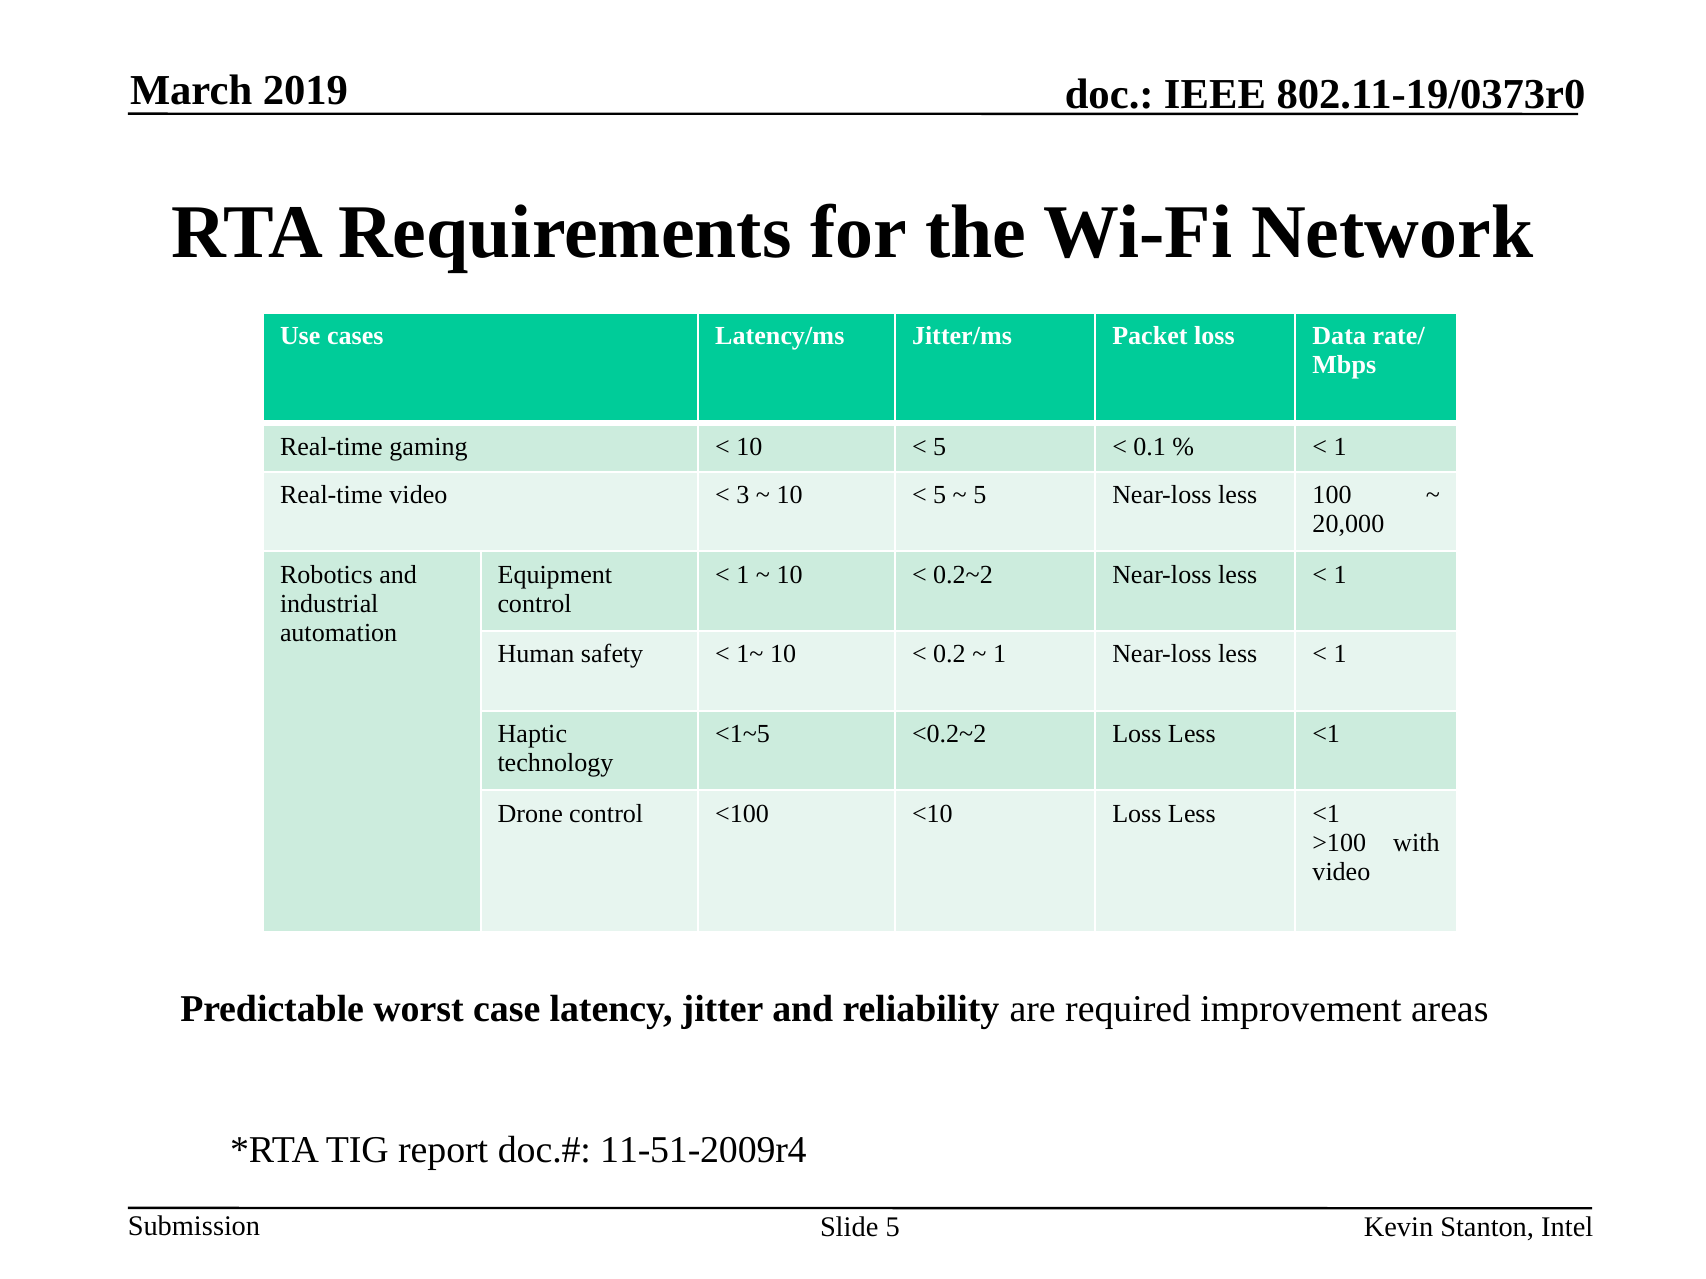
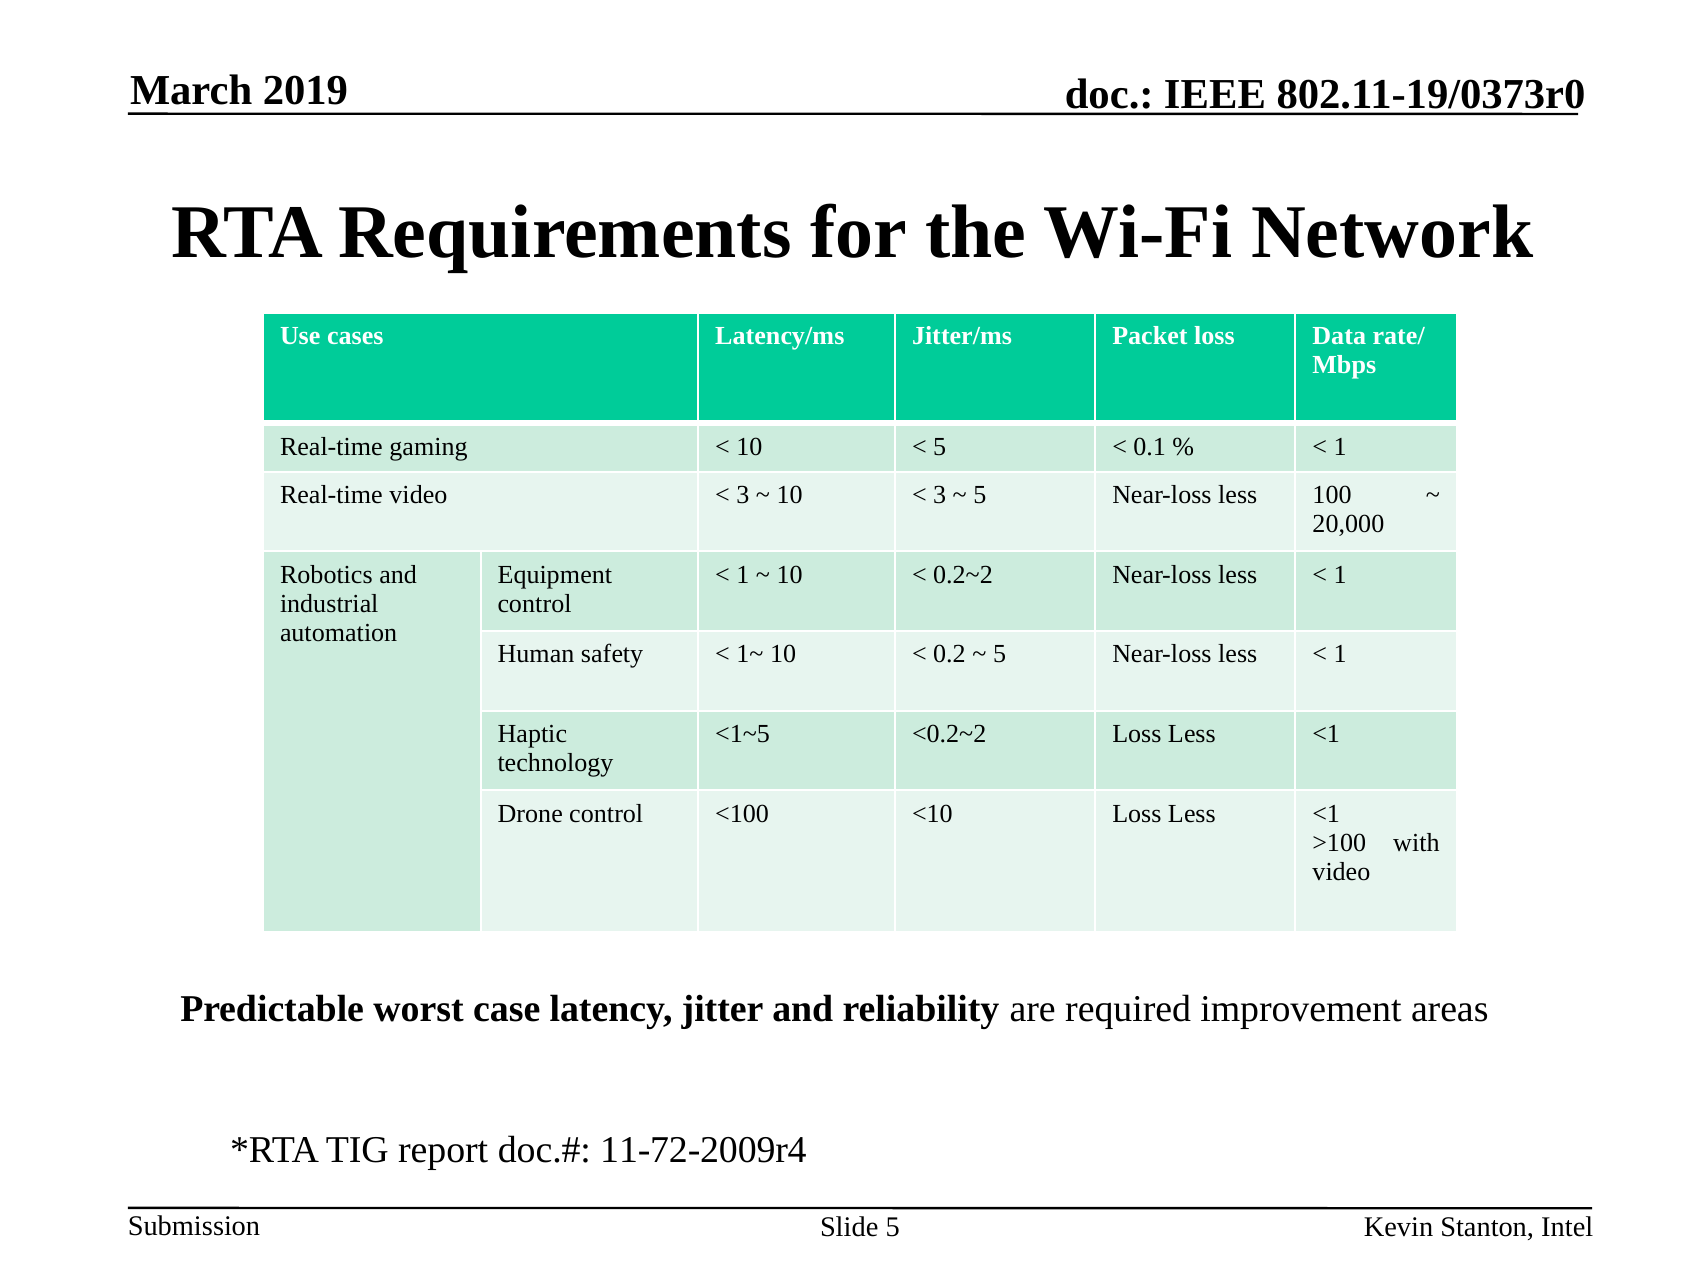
5 at (940, 495): 5 -> 3
1 at (1000, 655): 1 -> 5
11-51-2009r4: 11-51-2009r4 -> 11-72-2009r4
